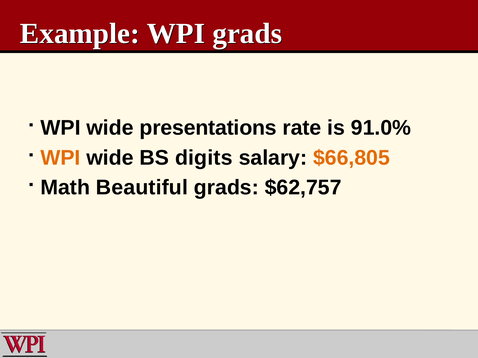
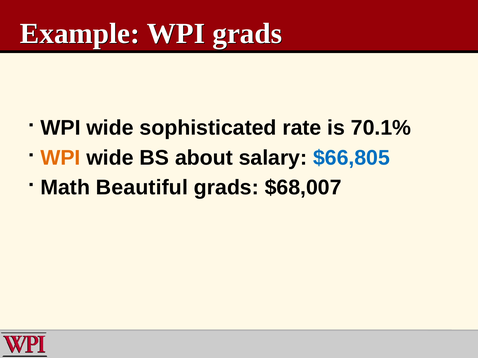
presentations: presentations -> sophisticated
91.0%: 91.0% -> 70.1%
digits: digits -> about
$66,805 colour: orange -> blue
$62,757: $62,757 -> $68,007
